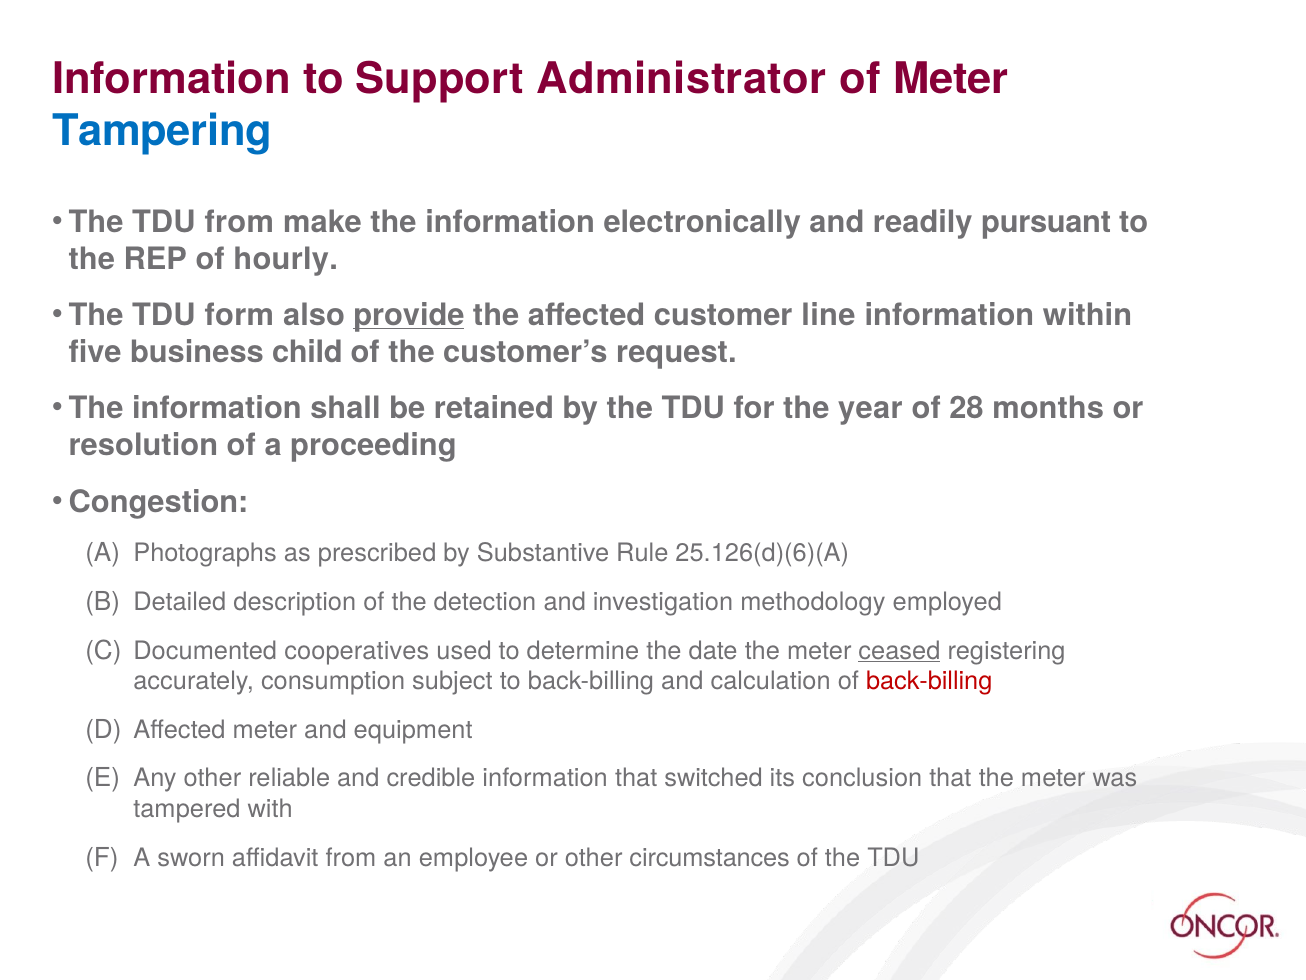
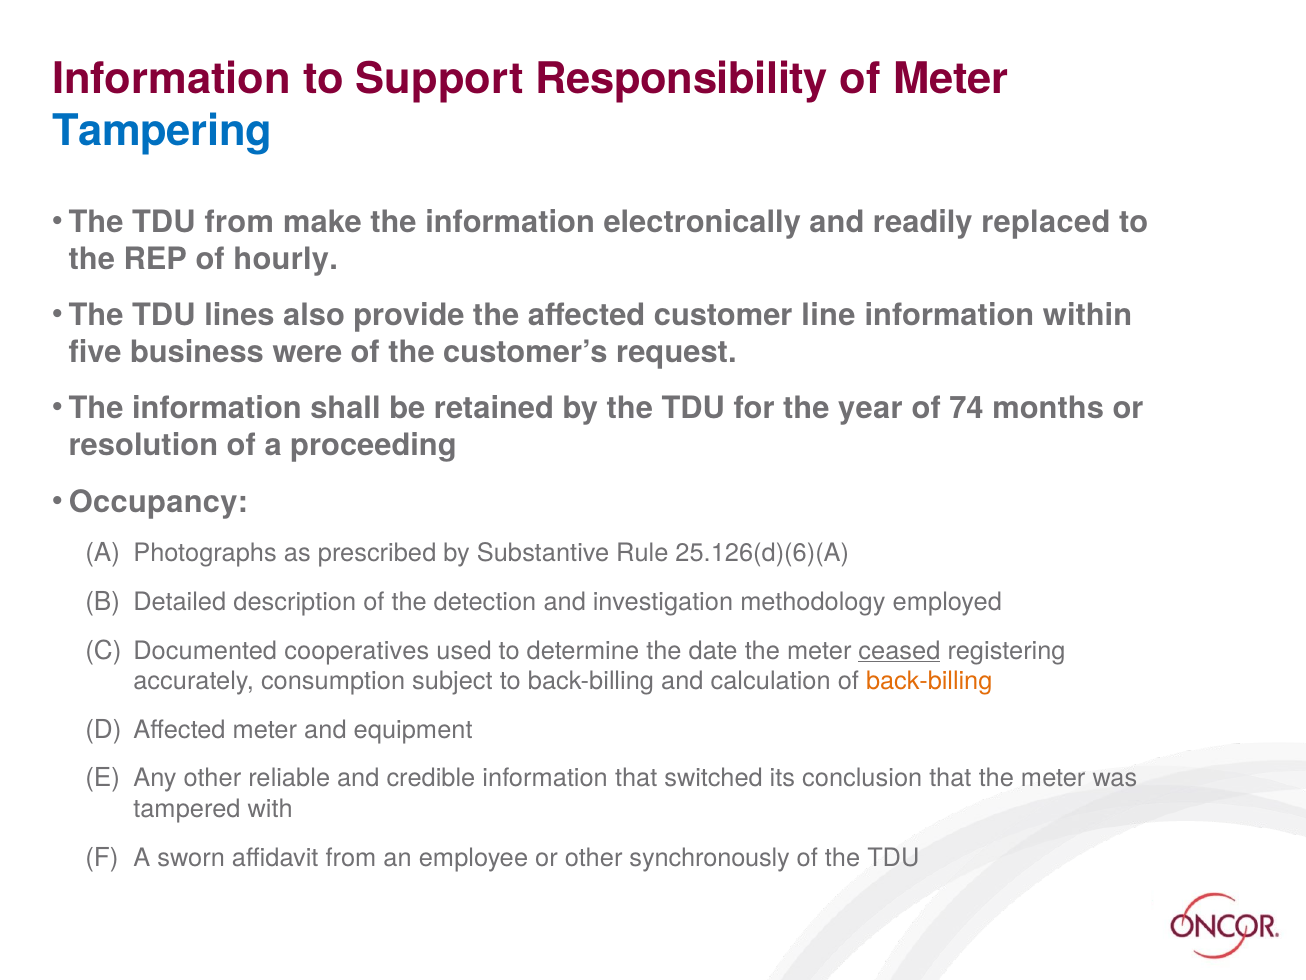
Administrator: Administrator -> Responsibility
pursuant: pursuant -> replaced
form: form -> lines
provide underline: present -> none
child: child -> were
28: 28 -> 74
Congestion: Congestion -> Occupancy
back-billing at (929, 681) colour: red -> orange
circumstances: circumstances -> synchronously
